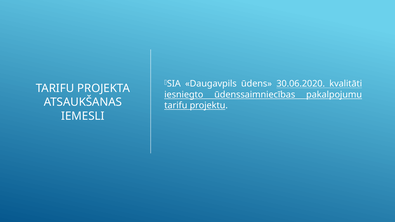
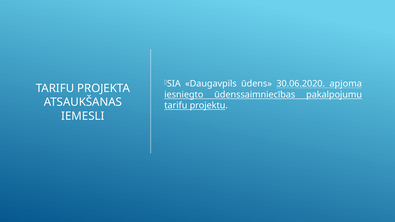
kvalitāti: kvalitāti -> apjoma
